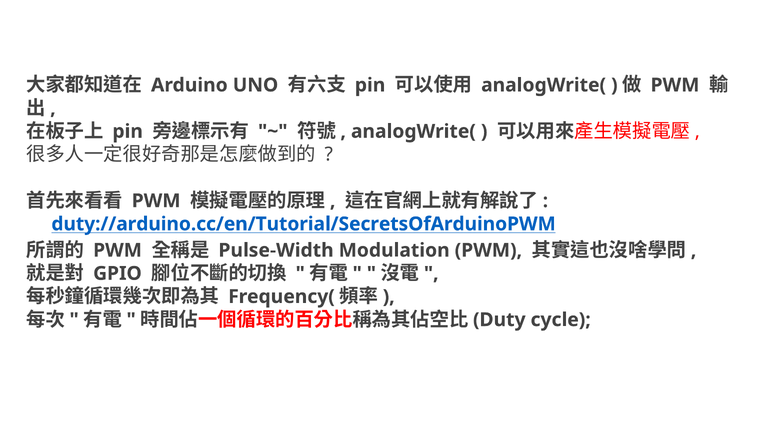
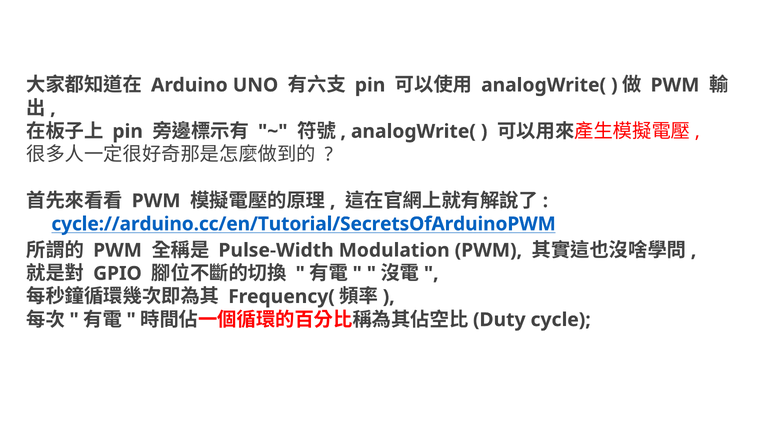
duty://arduino.cc/en/Tutorial/SecretsOfArduinoPWM: duty://arduino.cc/en/Tutorial/SecretsOfArduinoPWM -> cycle://arduino.cc/en/Tutorial/SecretsOfArduinoPWM
